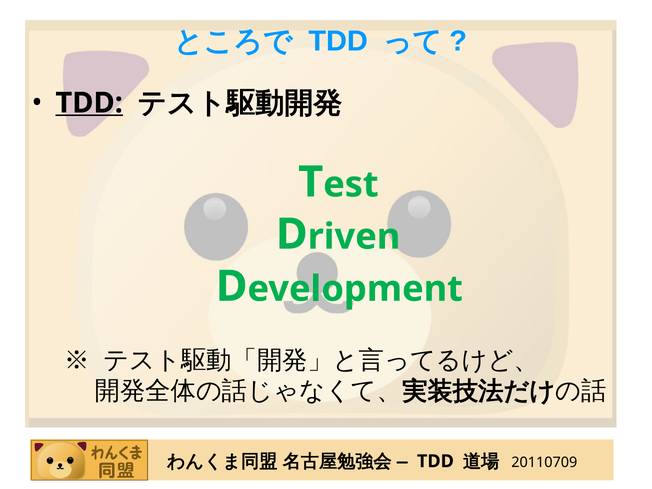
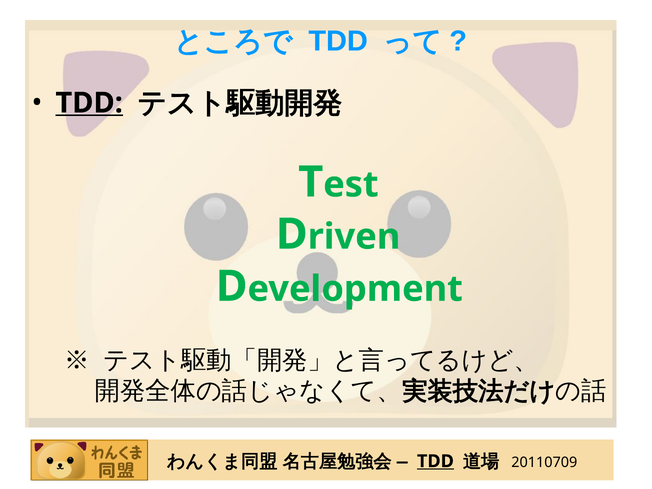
TDD at (435, 461) underline: none -> present
